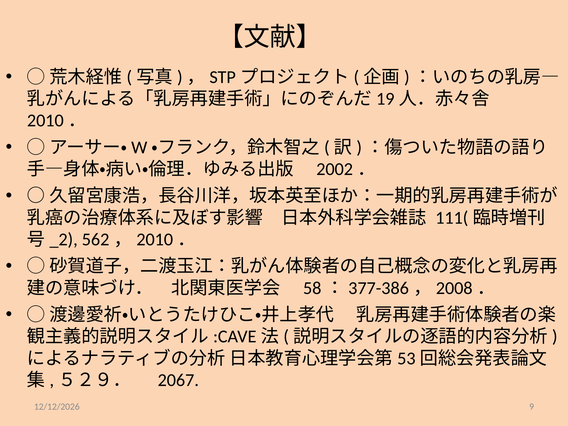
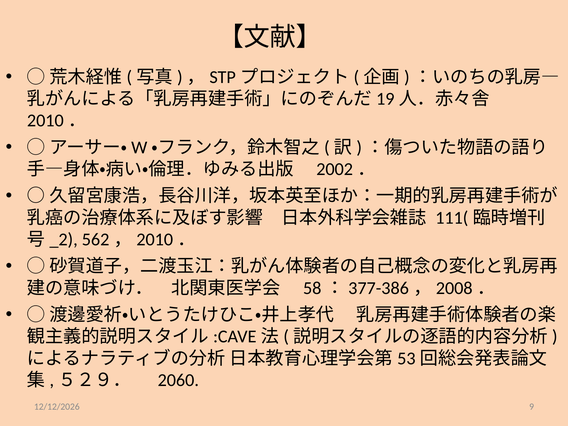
2067: 2067 -> 2060
